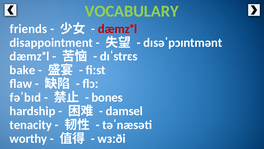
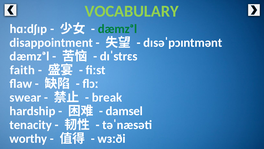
friends: friends -> hɑːdʃɪp
dæmzᵊl at (117, 29) colour: red -> green
bake: bake -> faith
fəˈbɪd: fəˈbɪd -> swear
bones: bones -> break
